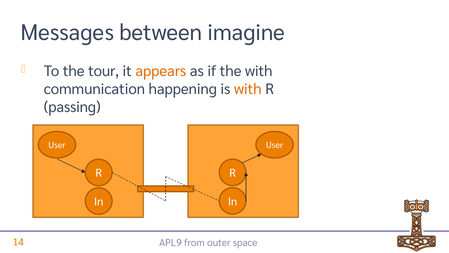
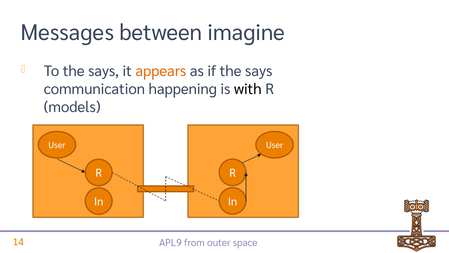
To the tour: tour -> says
if the with: with -> says
with at (248, 89) colour: orange -> black
passing: passing -> models
